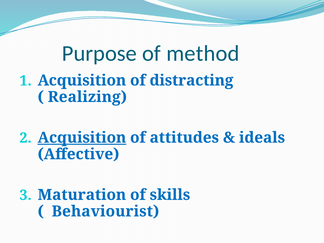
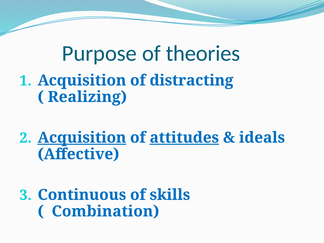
method: method -> theories
attitudes underline: none -> present
Maturation: Maturation -> Continuous
Behaviourist: Behaviourist -> Combination
